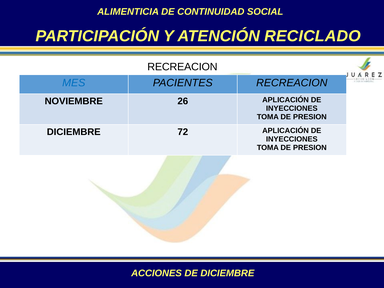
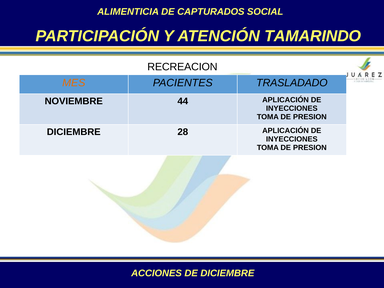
CONTINUIDAD: CONTINUIDAD -> CAPTURADOS
RECICLADO: RECICLADO -> TAMARINDO
MES colour: blue -> orange
PACIENTES RECREACION: RECREACION -> TRASLADADO
26: 26 -> 44
72: 72 -> 28
